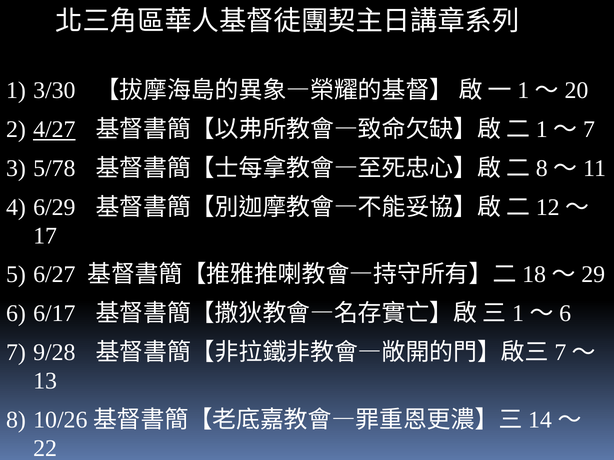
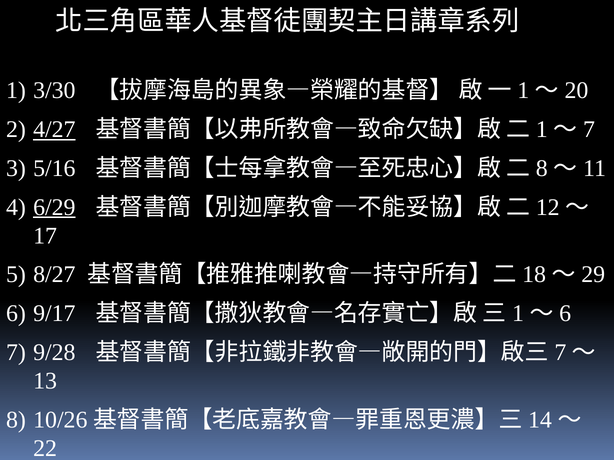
5/78: 5/78 -> 5/16
6/29 underline: none -> present
6/27: 6/27 -> 8/27
6/17: 6/17 -> 9/17
